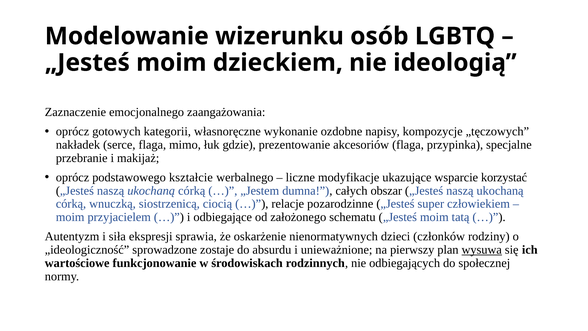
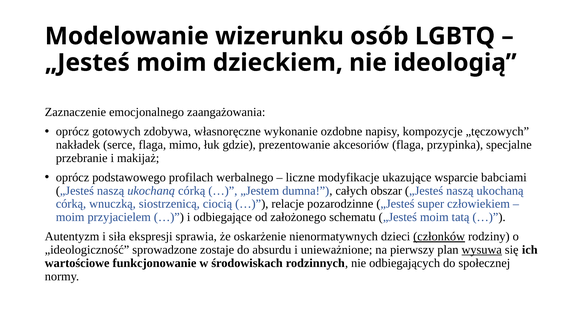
kategorii: kategorii -> zdobywa
kształcie: kształcie -> profilach
korzystać: korzystać -> babciami
członków underline: none -> present
